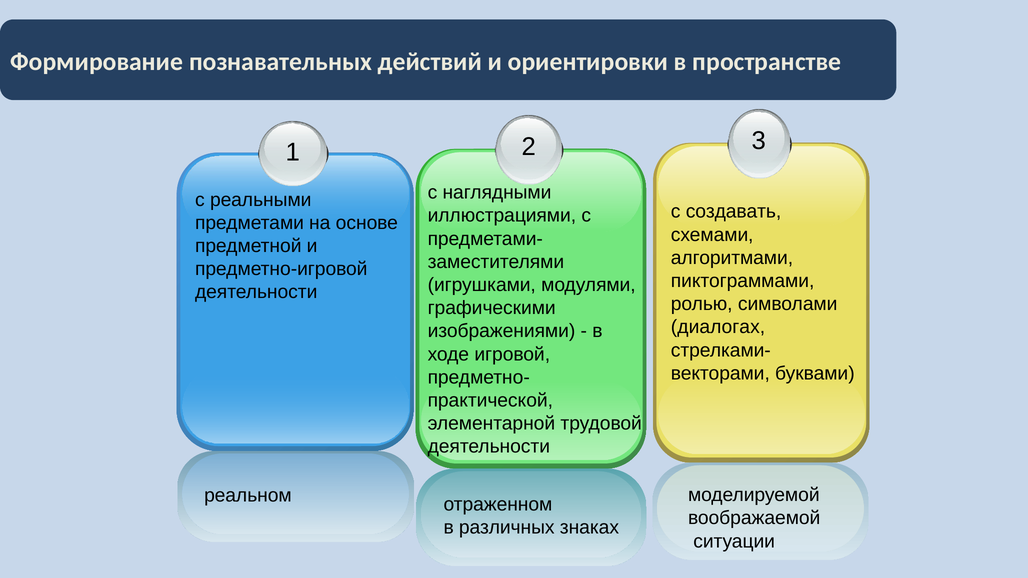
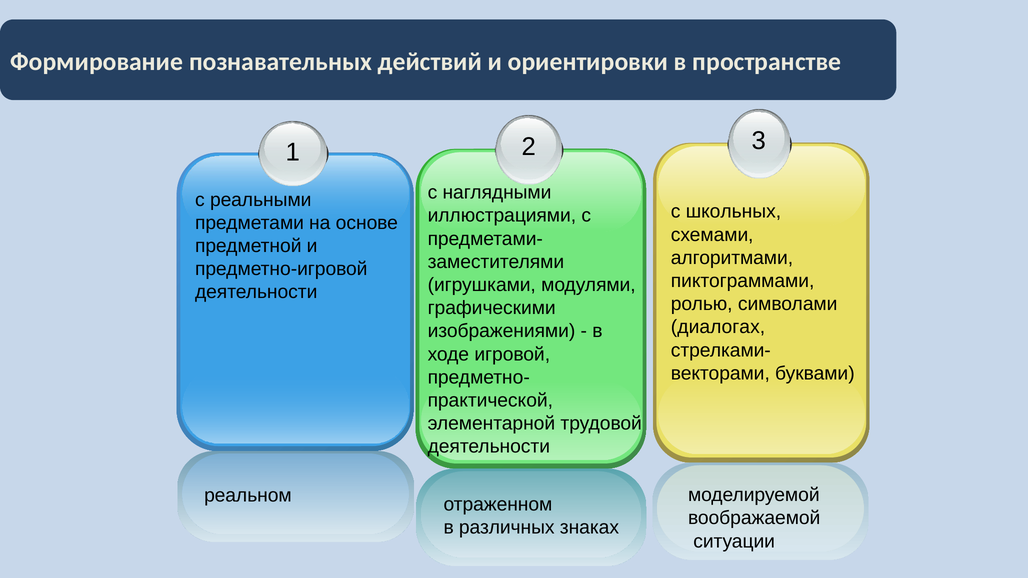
создавать: создавать -> школьных
